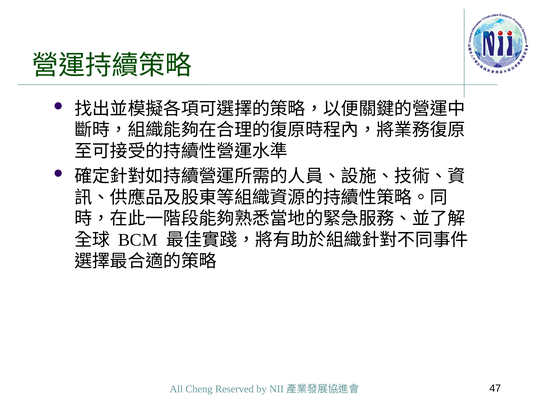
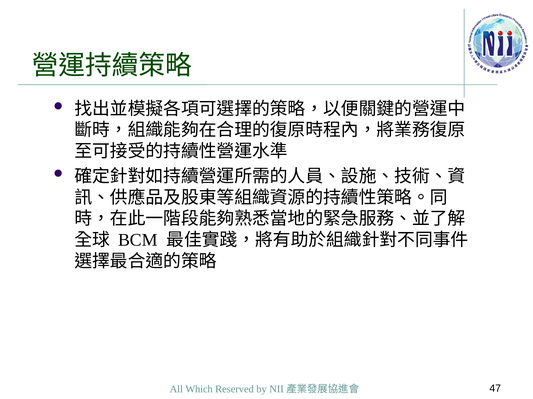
Cheng: Cheng -> Which
